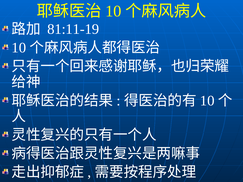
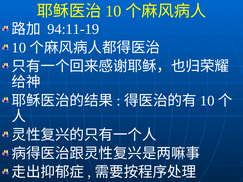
81:11-19: 81:11-19 -> 94:11-19
